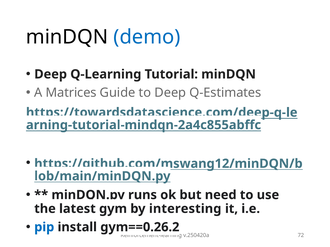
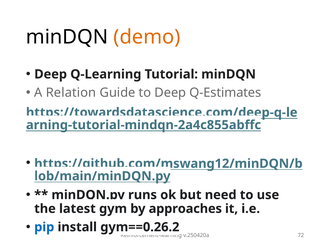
demo colour: blue -> orange
Matrices: Matrices -> Relation
interesting: interesting -> approaches
